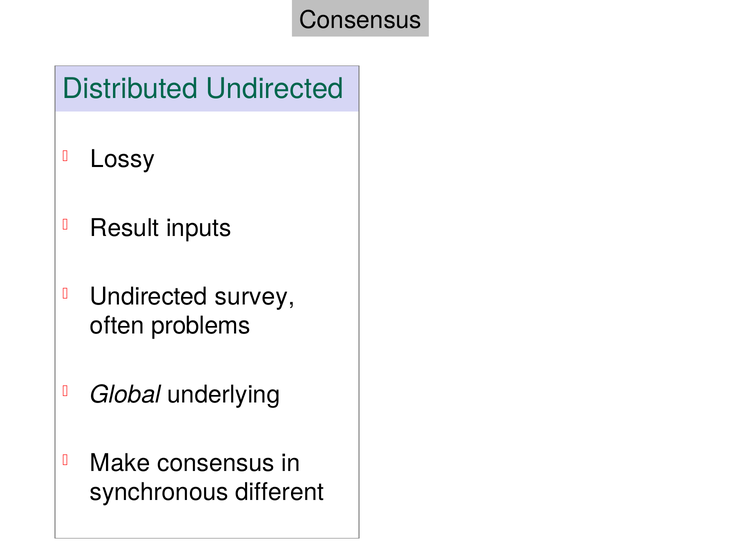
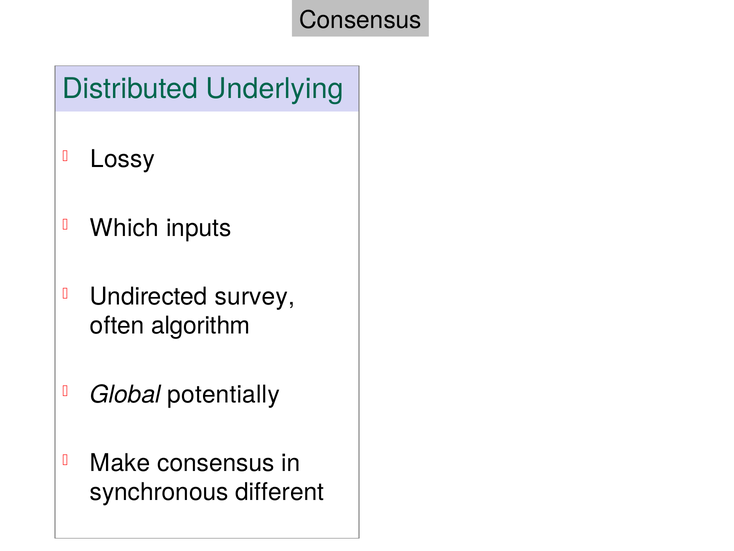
Distributed Undirected: Undirected -> Underlying
Result: Result -> Which
problems: problems -> algorithm
underlying: underlying -> potentially
